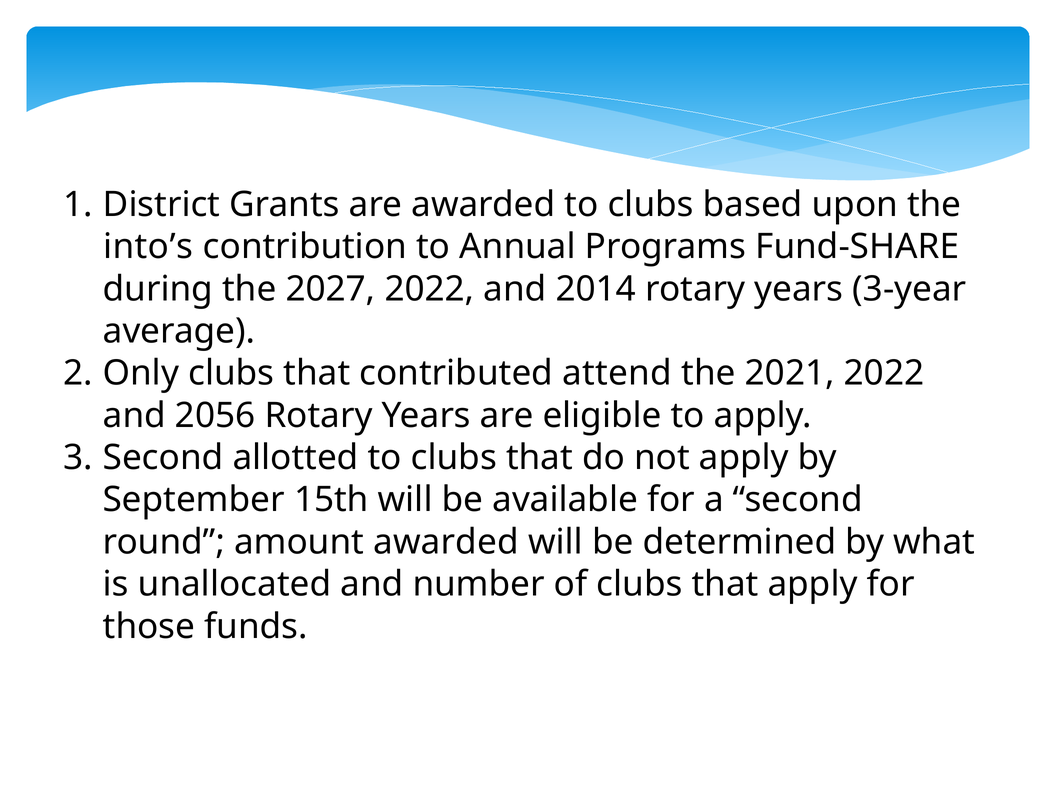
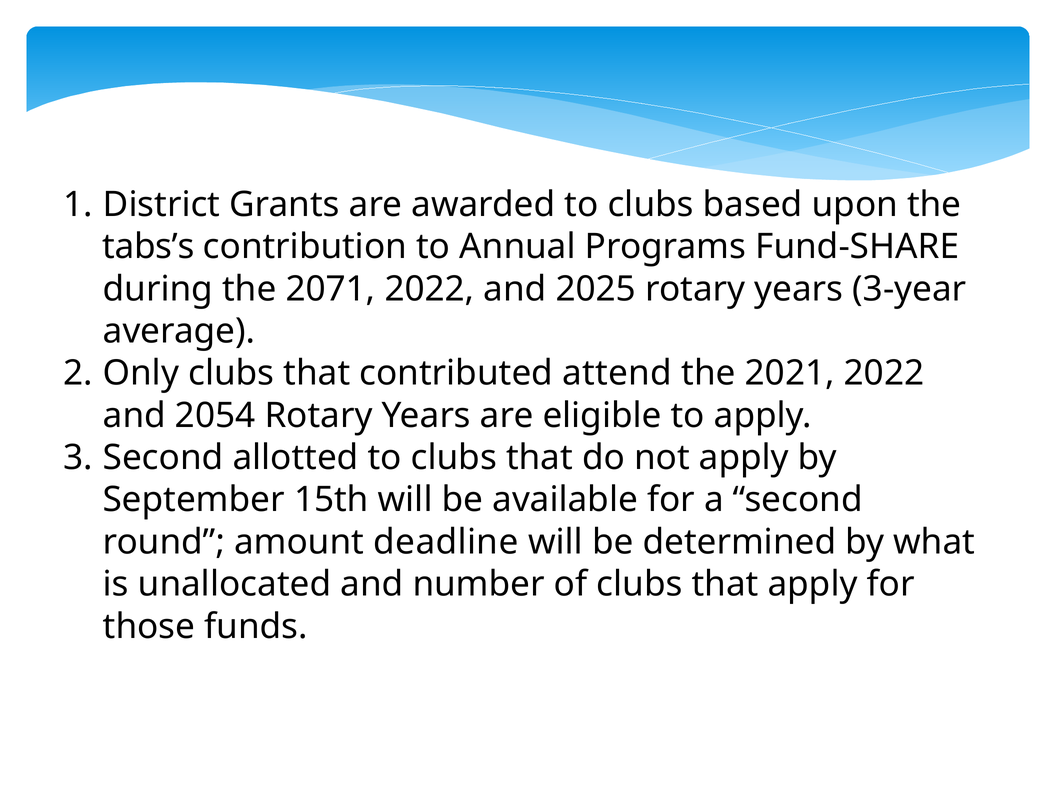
into’s: into’s -> tabs’s
2027: 2027 -> 2071
2014: 2014 -> 2025
2056: 2056 -> 2054
amount awarded: awarded -> deadline
